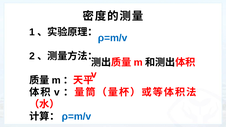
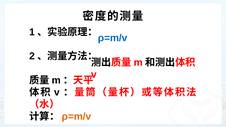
ρ=m/v at (77, 116) colour: blue -> orange
